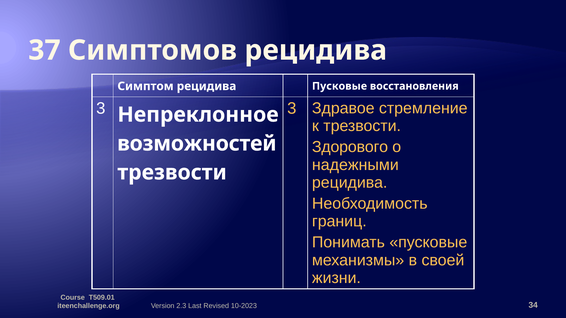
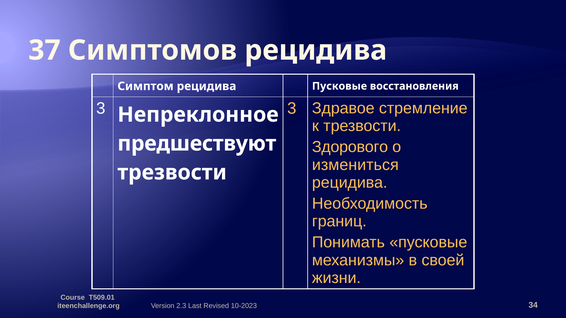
возможностей: возможностей -> предшествуют
надежными: надежными -> измениться
